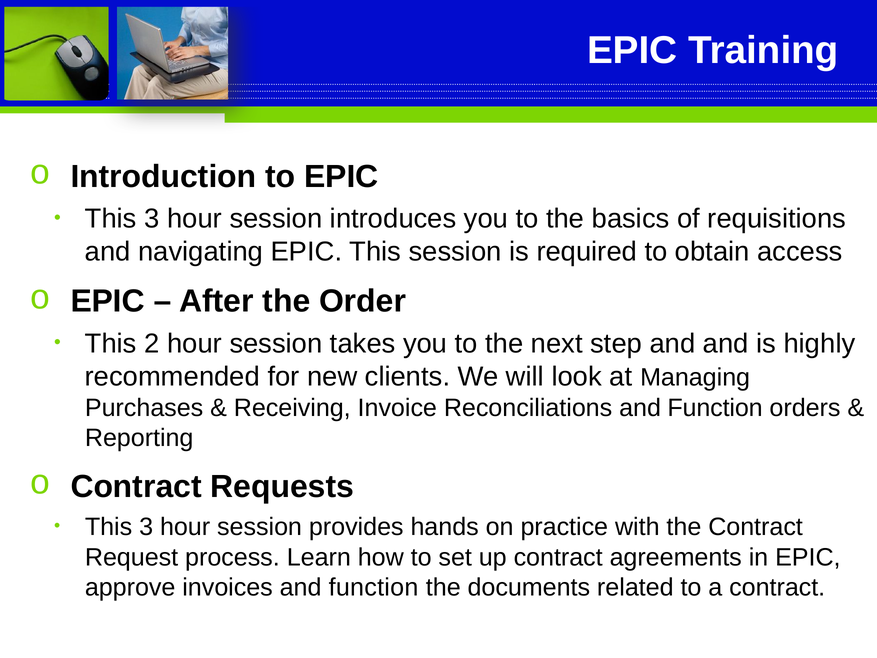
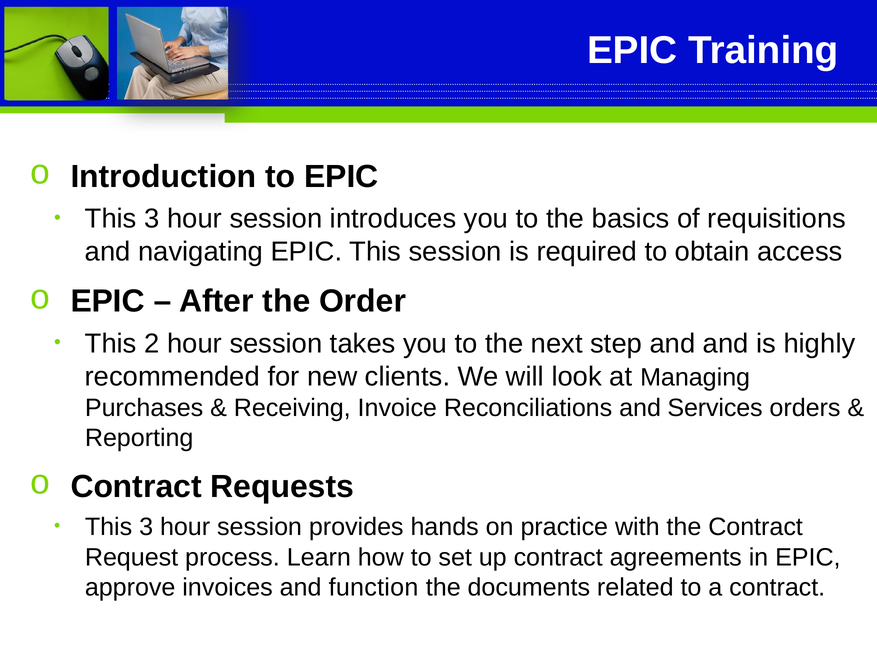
Reconciliations and Function: Function -> Services
